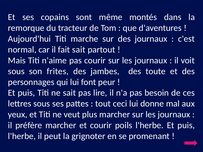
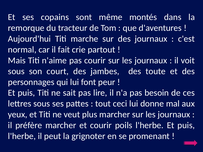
fait sait: sait -> crie
frites: frites -> court
